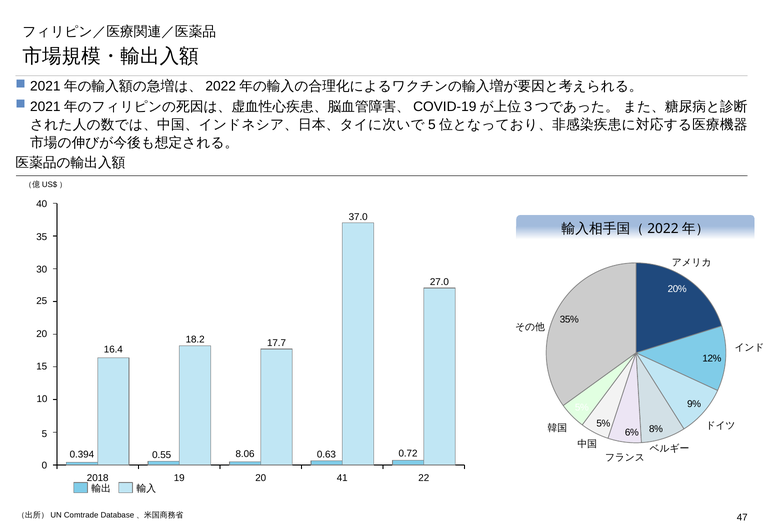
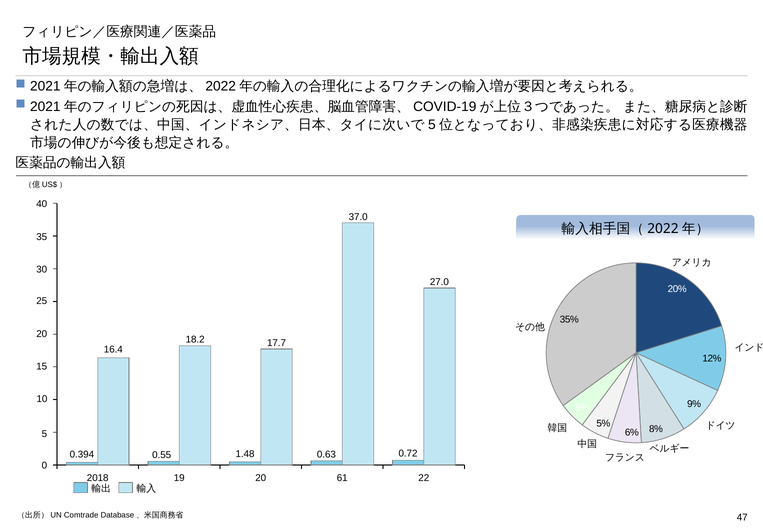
8.06: 8.06 -> 1.48
41: 41 -> 61
